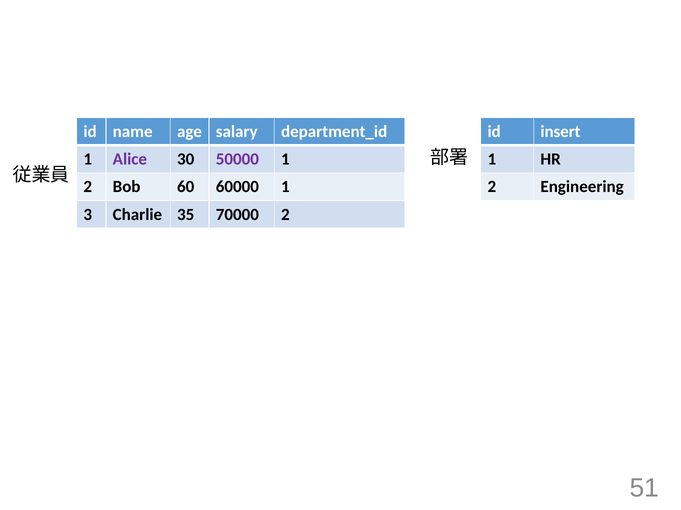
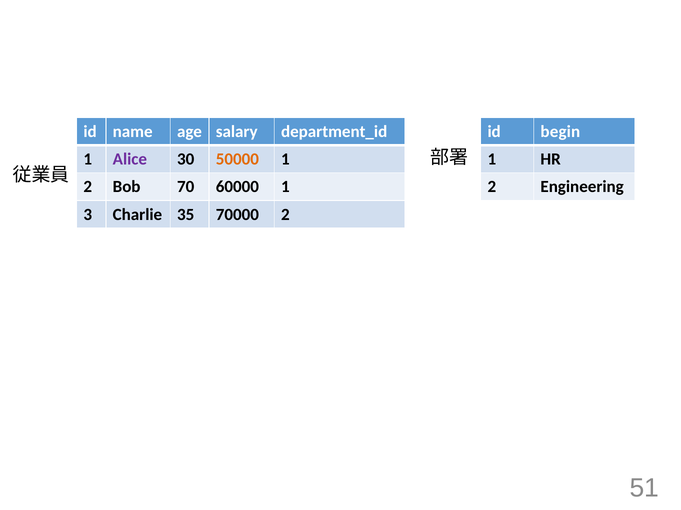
insert: insert -> begin
50000 colour: purple -> orange
60: 60 -> 70
